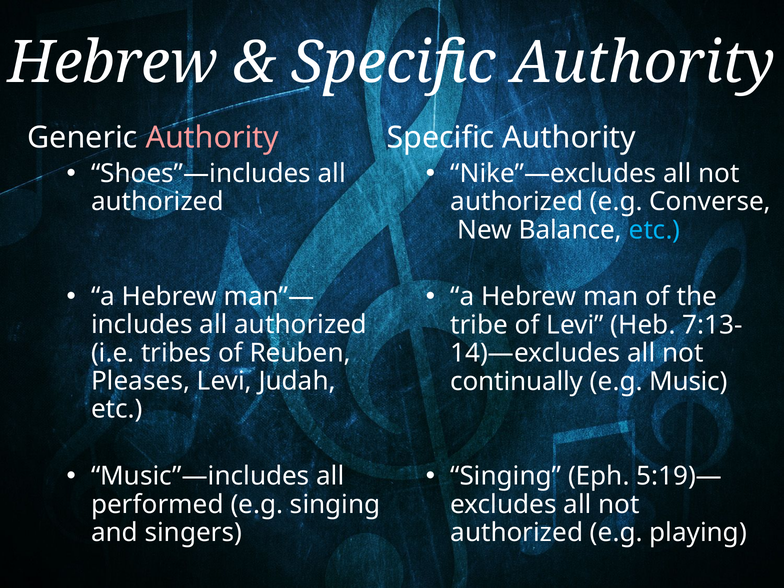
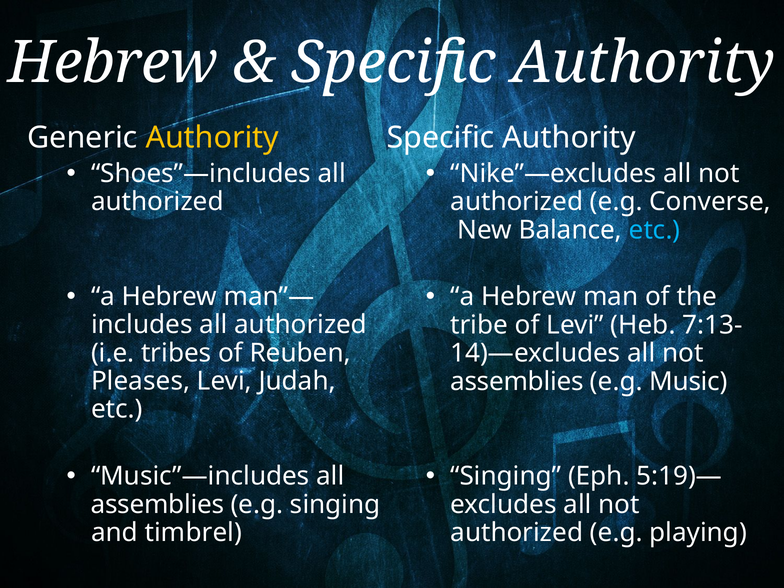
Authority at (212, 138) colour: pink -> yellow
continually at (517, 381): continually -> assemblies
performed at (157, 504): performed -> assemblies
singers: singers -> timbrel
